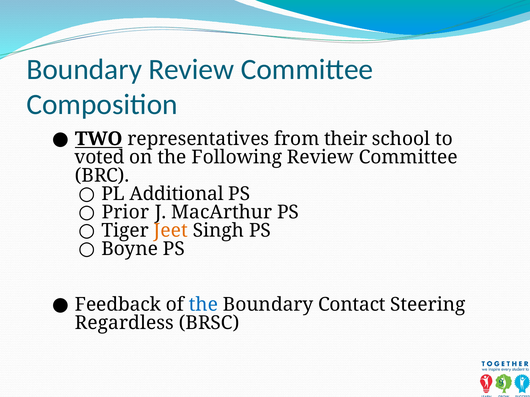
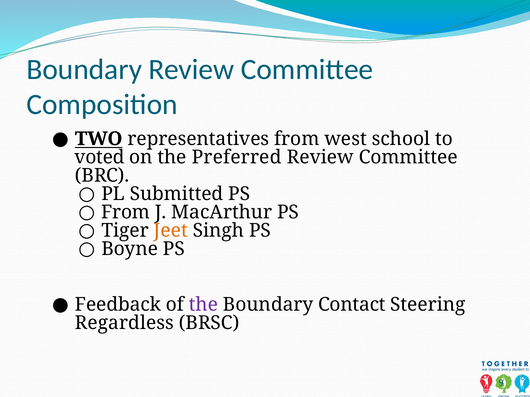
their: their -> west
Following: Following -> Preferred
Additional: Additional -> Submitted
Prior at (125, 212): Prior -> From
the at (203, 305) colour: blue -> purple
